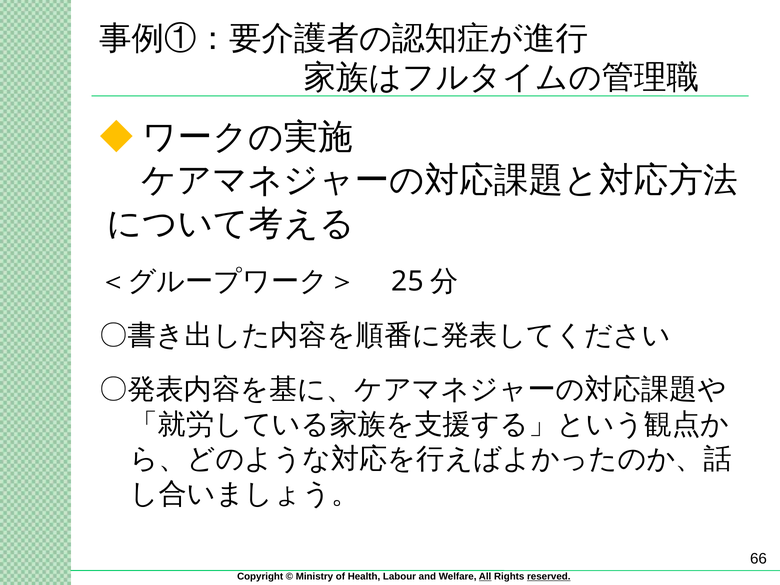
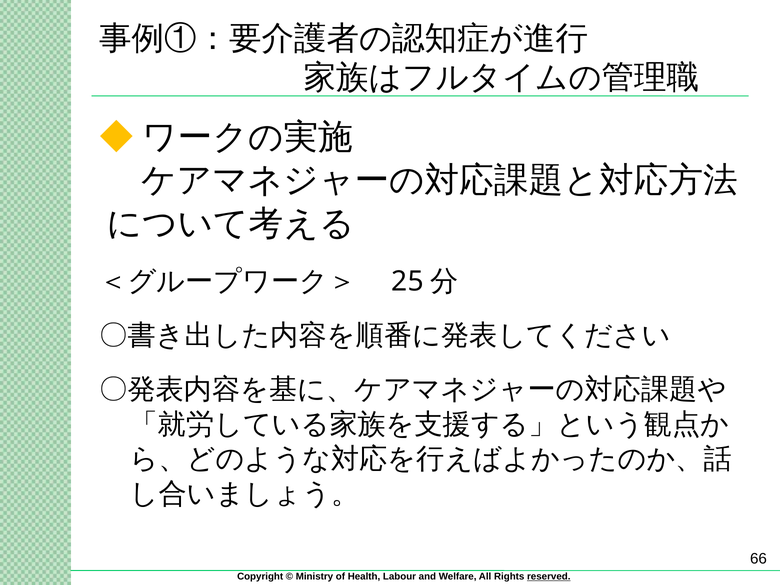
All underline: present -> none
